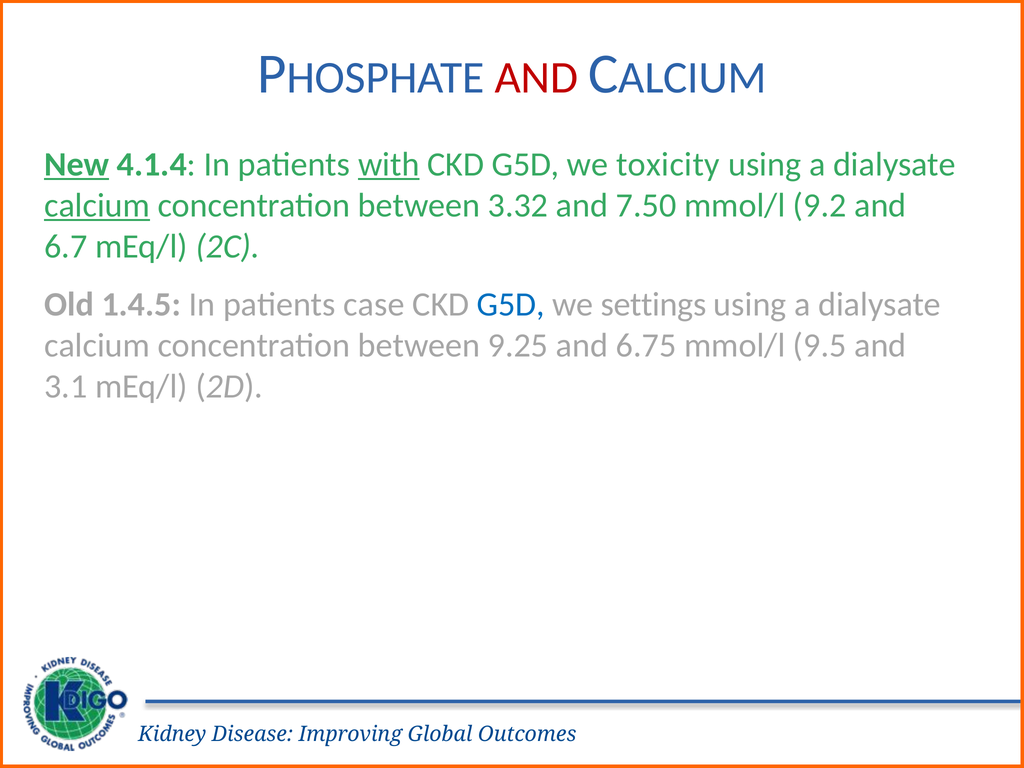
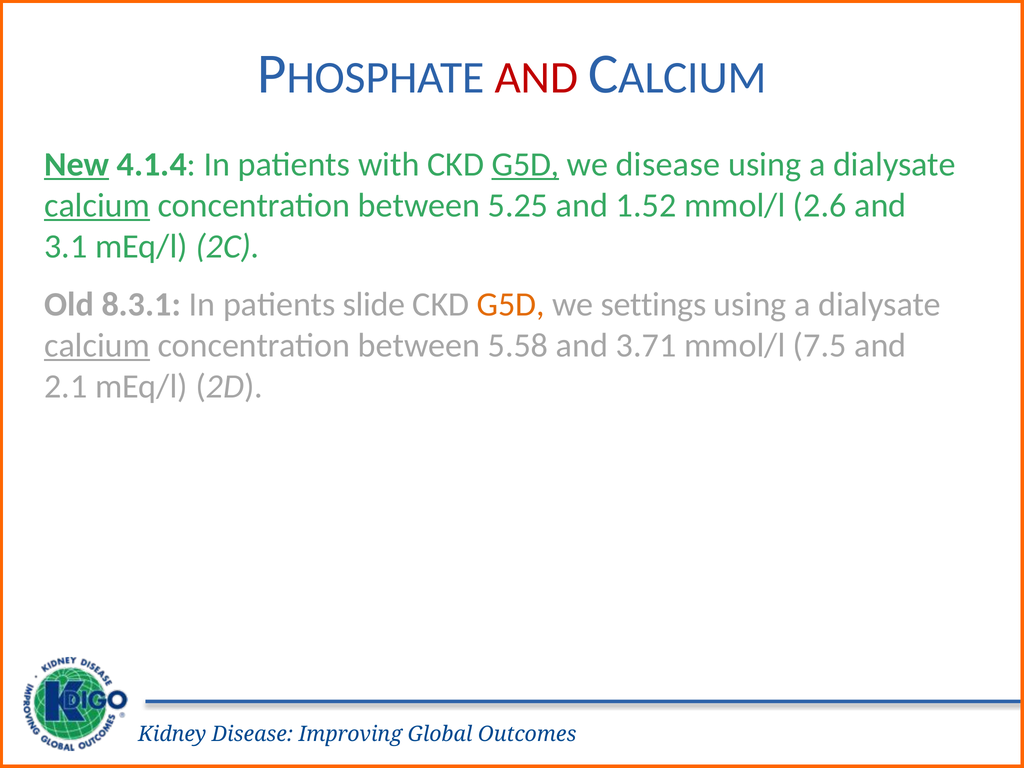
with underline: present -> none
G5D at (526, 164) underline: none -> present
we toxicity: toxicity -> disease
3.32: 3.32 -> 5.25
7.50: 7.50 -> 1.52
9.2: 9.2 -> 2.6
6.7: 6.7 -> 3.1
1.4.5: 1.4.5 -> 8.3.1
case: case -> slide
G5D at (511, 304) colour: blue -> orange
calcium at (97, 345) underline: none -> present
9.25: 9.25 -> 5.58
6.75: 6.75 -> 3.71
9.5: 9.5 -> 7.5
3.1: 3.1 -> 2.1
